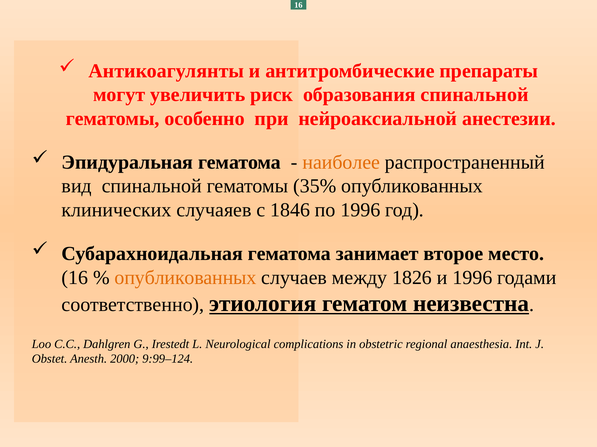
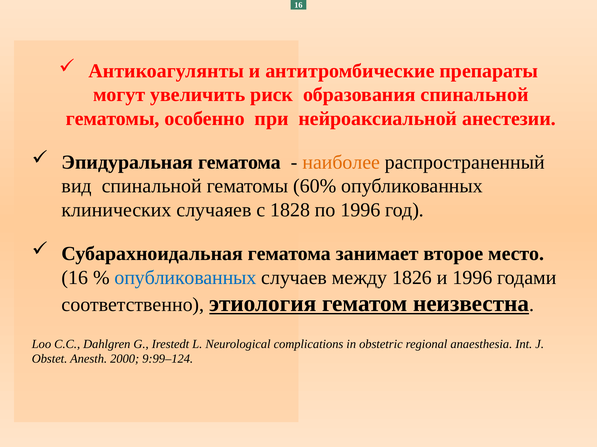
35%: 35% -> 60%
1846: 1846 -> 1828
опубликованных at (186, 278) colour: orange -> blue
